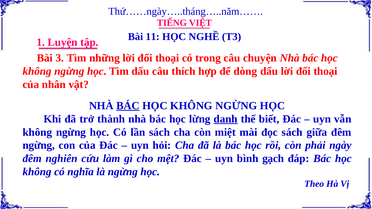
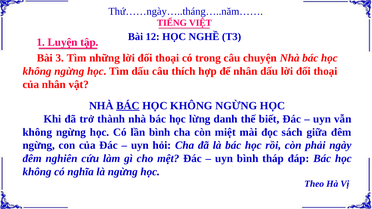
11: 11 -> 12
để dòng: dòng -> nhân
danh underline: present -> none
lần sách: sách -> bình
gạch: gạch -> tháp
